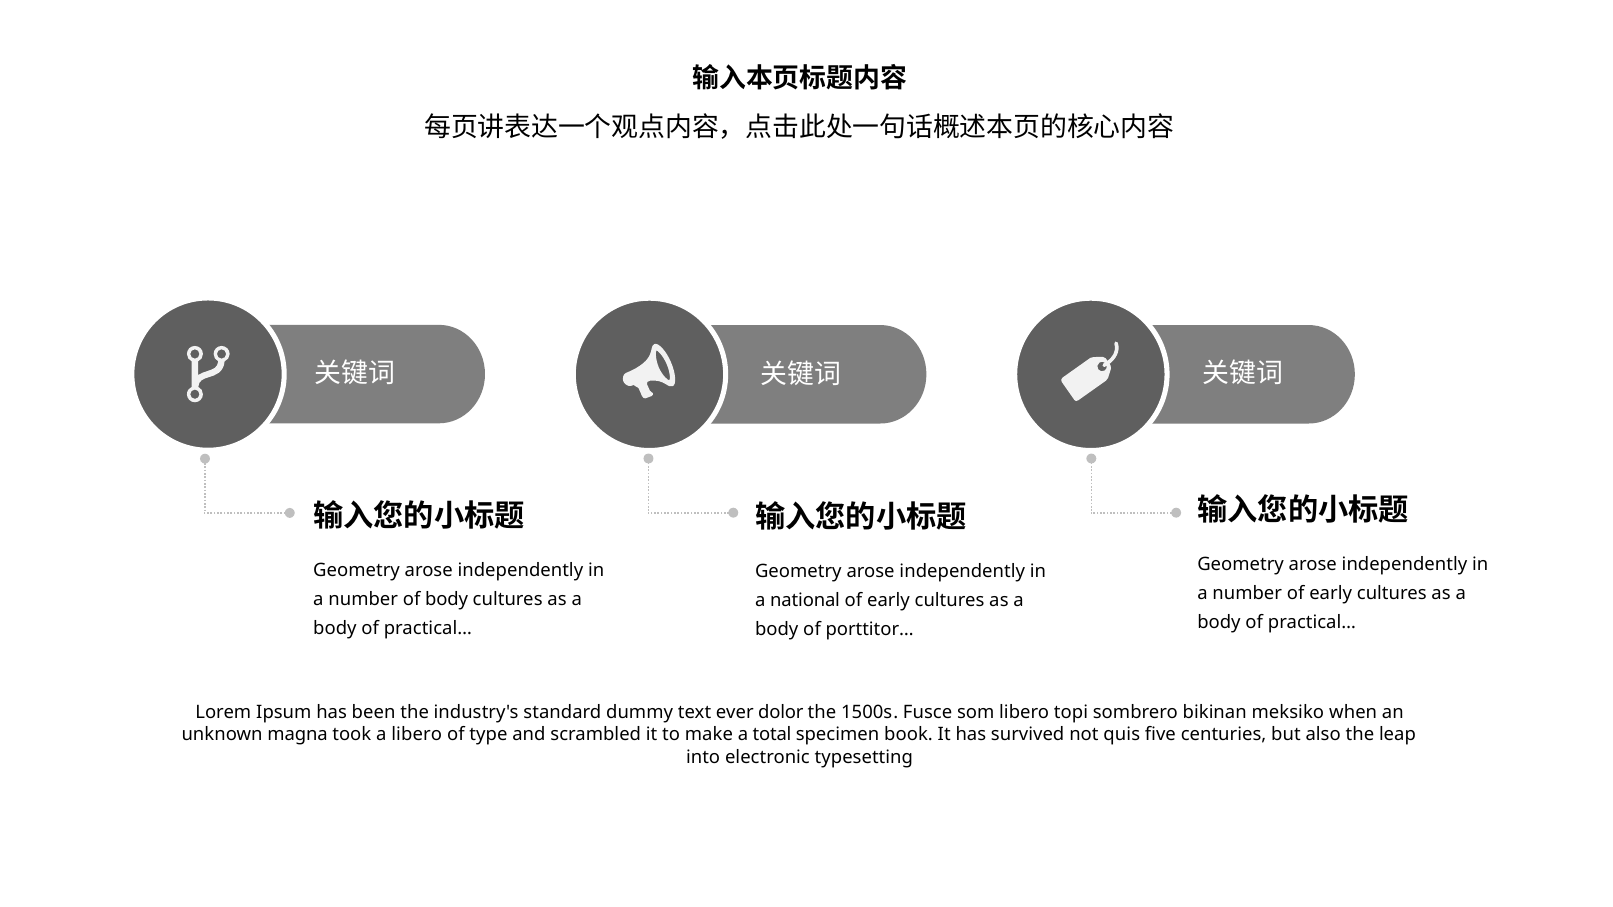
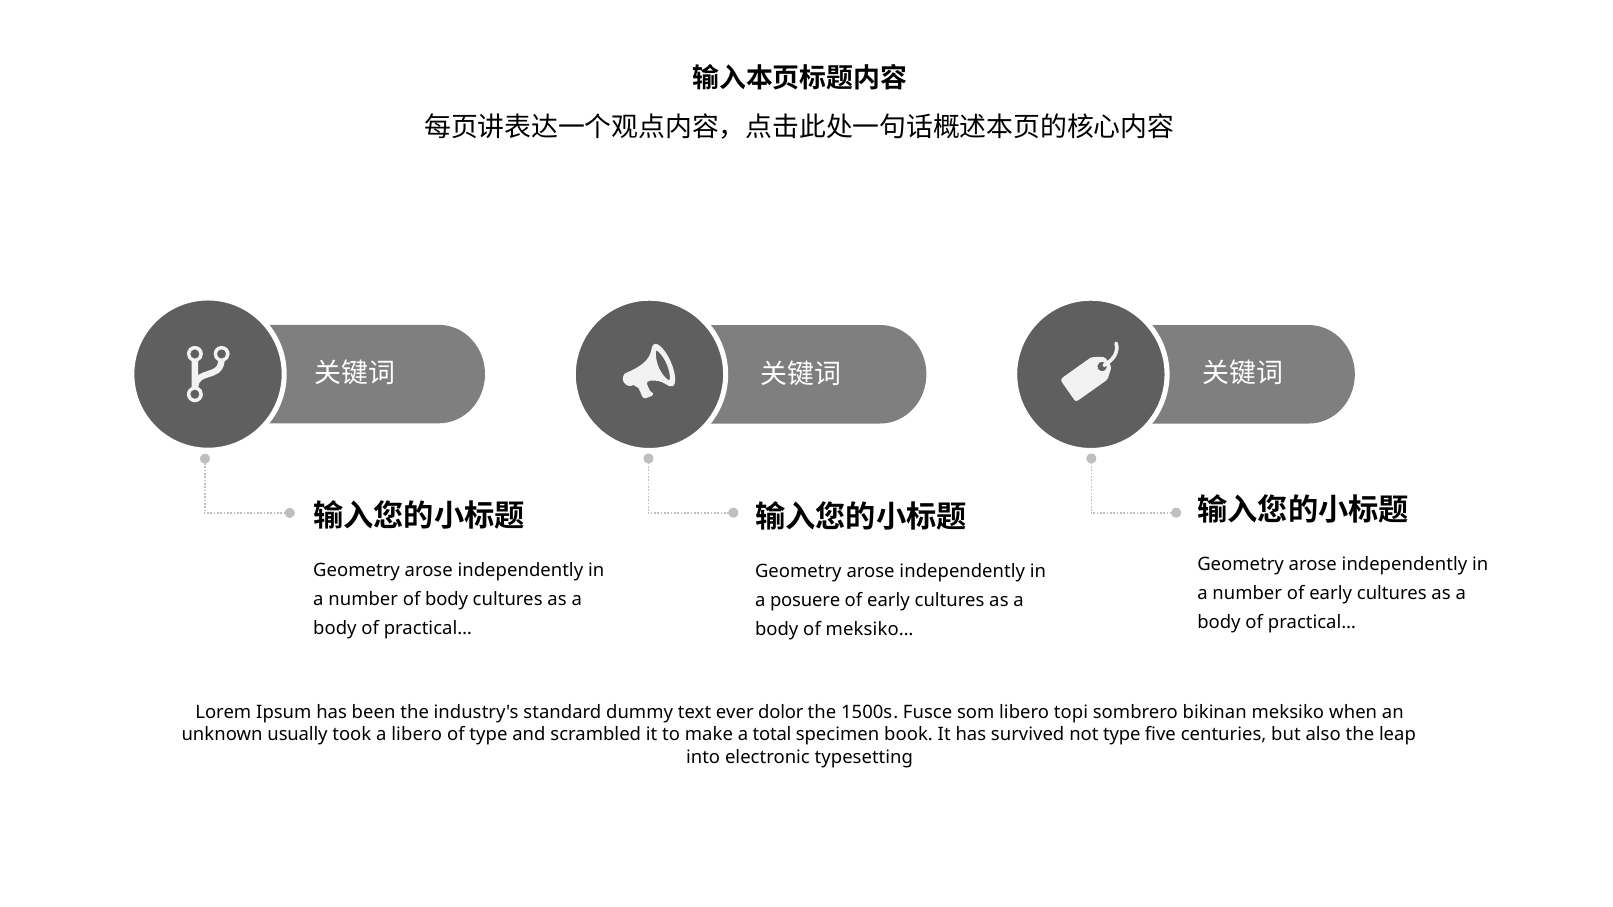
national: national -> posuere
porttitor…: porttitor… -> meksiko…
magna: magna -> usually
not quis: quis -> type
